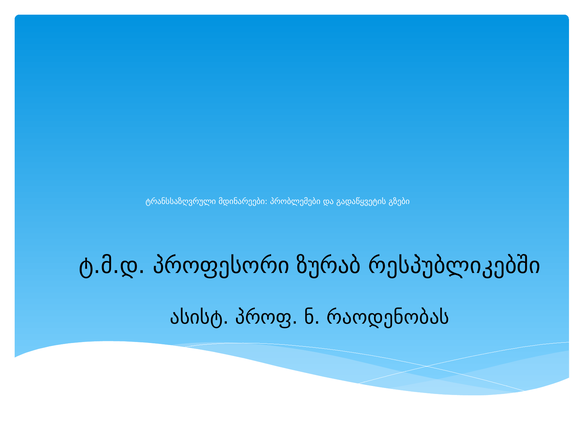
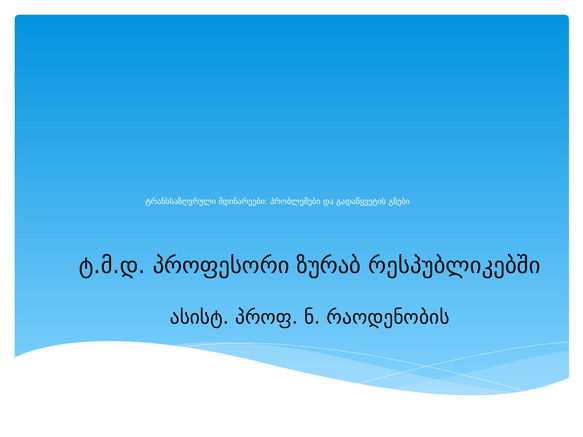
რაოდენობას: რაოდენობას -> რაოდენობის
